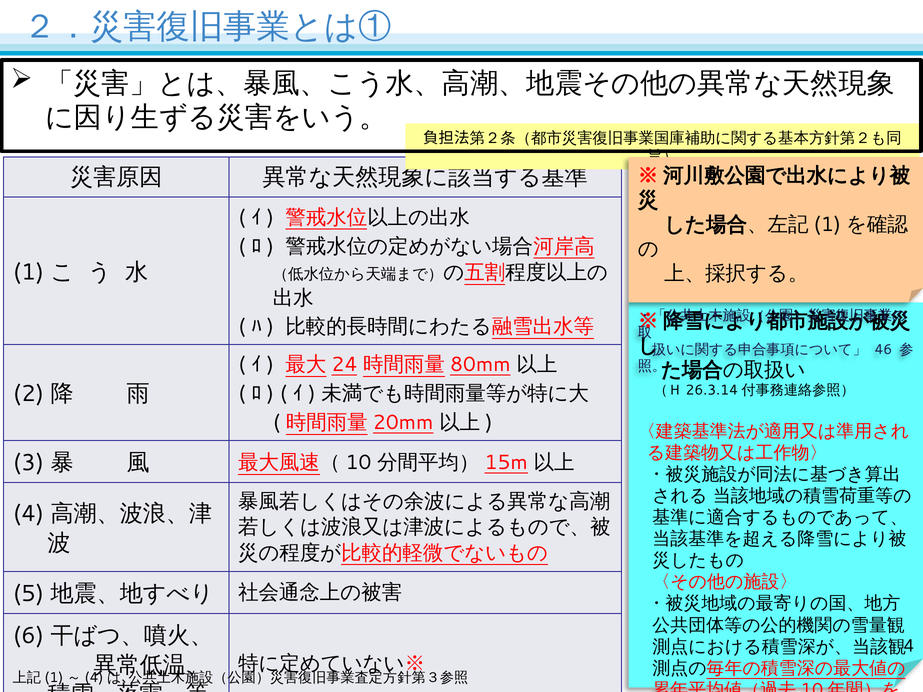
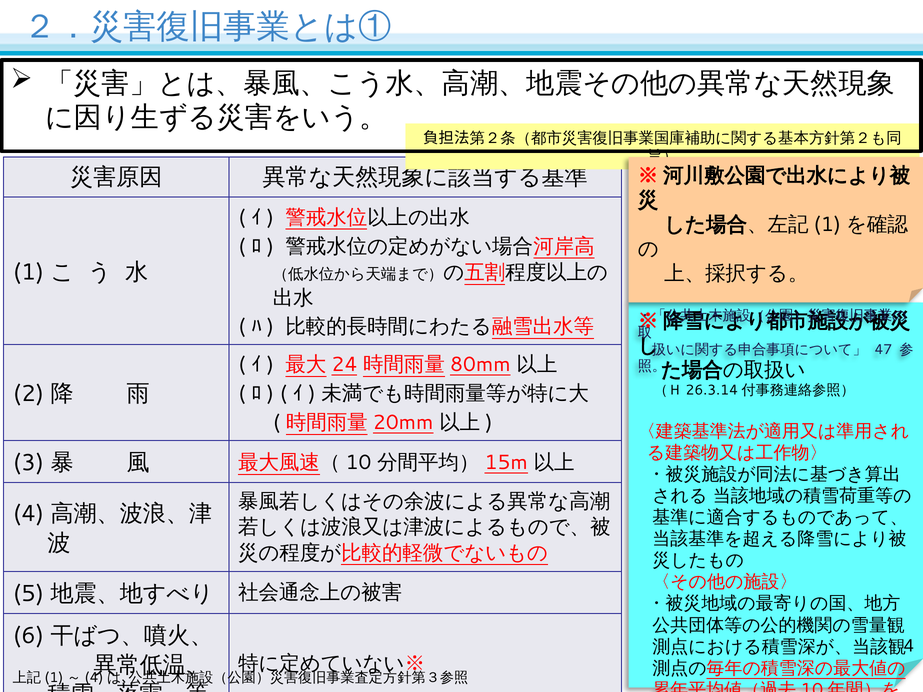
46: 46 -> 47
